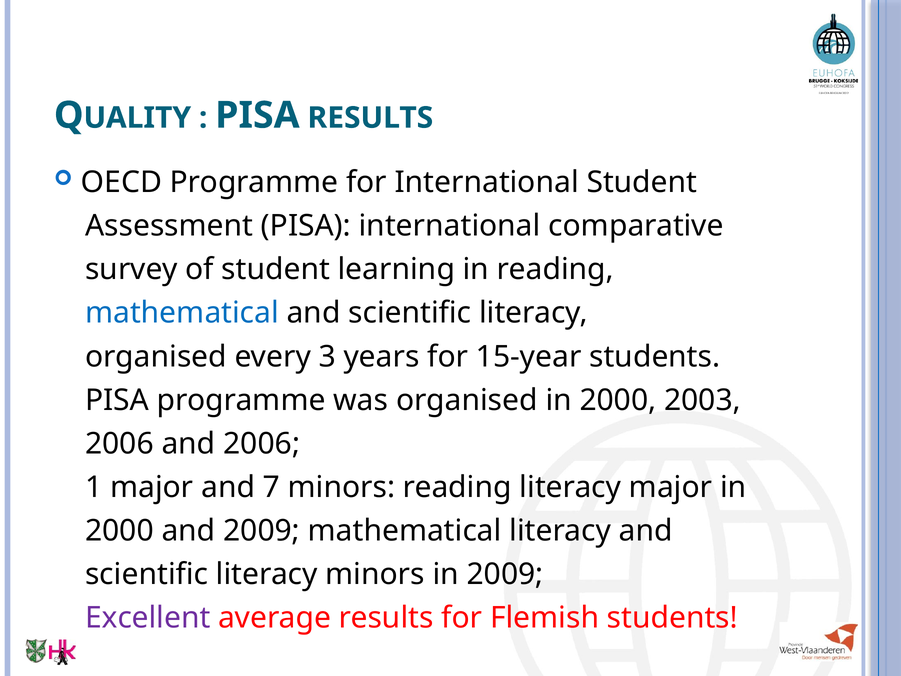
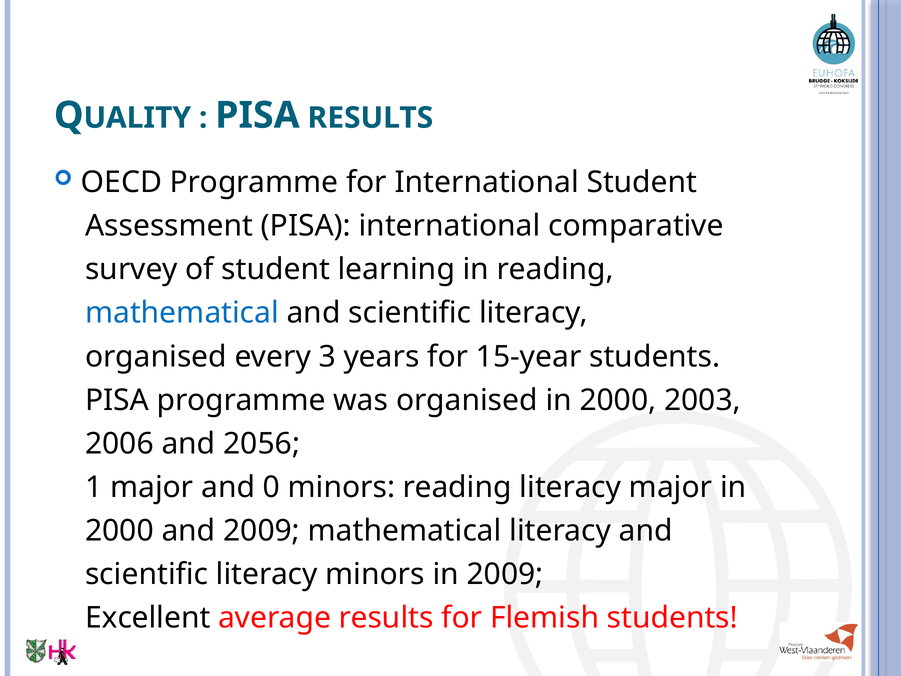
and 2006: 2006 -> 2056
7: 7 -> 0
Excellent colour: purple -> black
